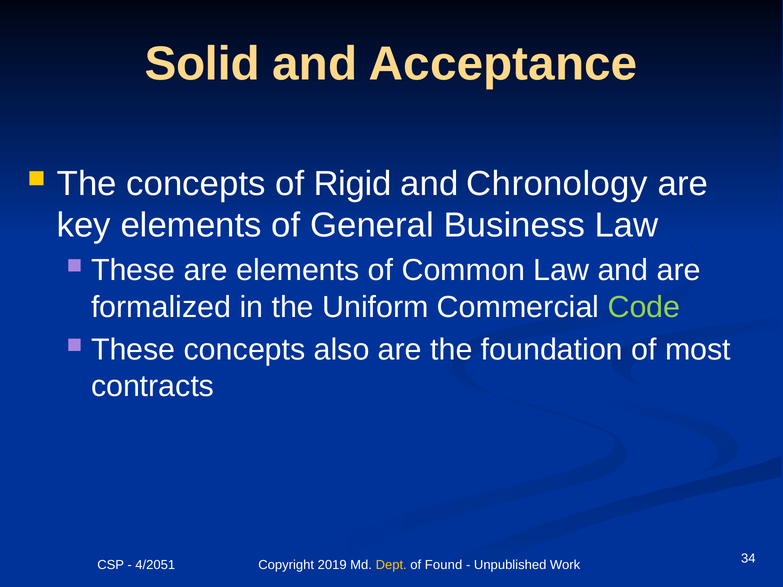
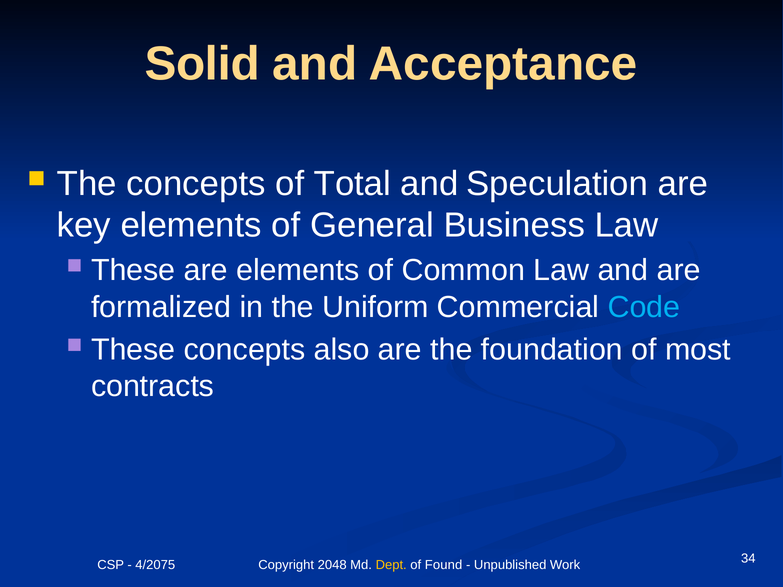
Rigid: Rigid -> Total
Chronology: Chronology -> Speculation
Code colour: light green -> light blue
4/2051: 4/2051 -> 4/2075
2019: 2019 -> 2048
